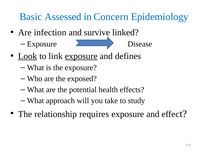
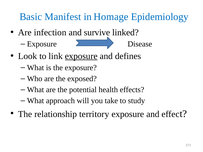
Assessed: Assessed -> Manifest
Concern: Concern -> Homage
Look underline: present -> none
requires: requires -> territory
